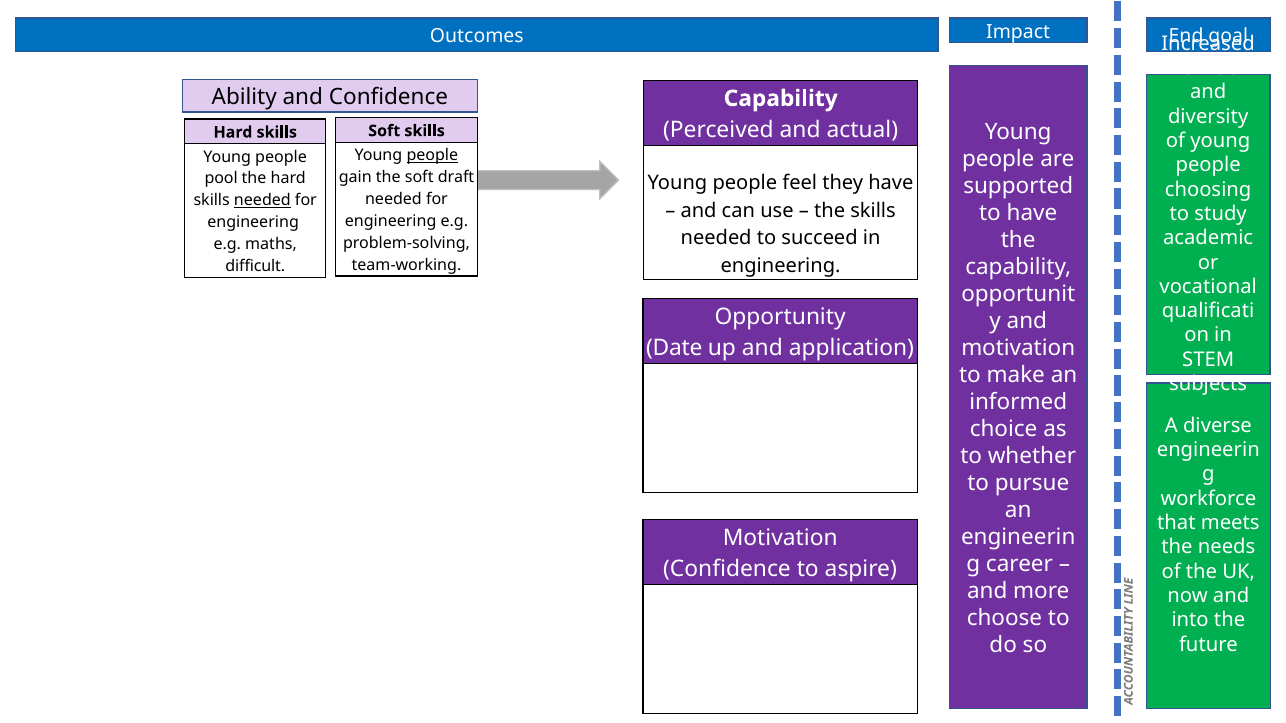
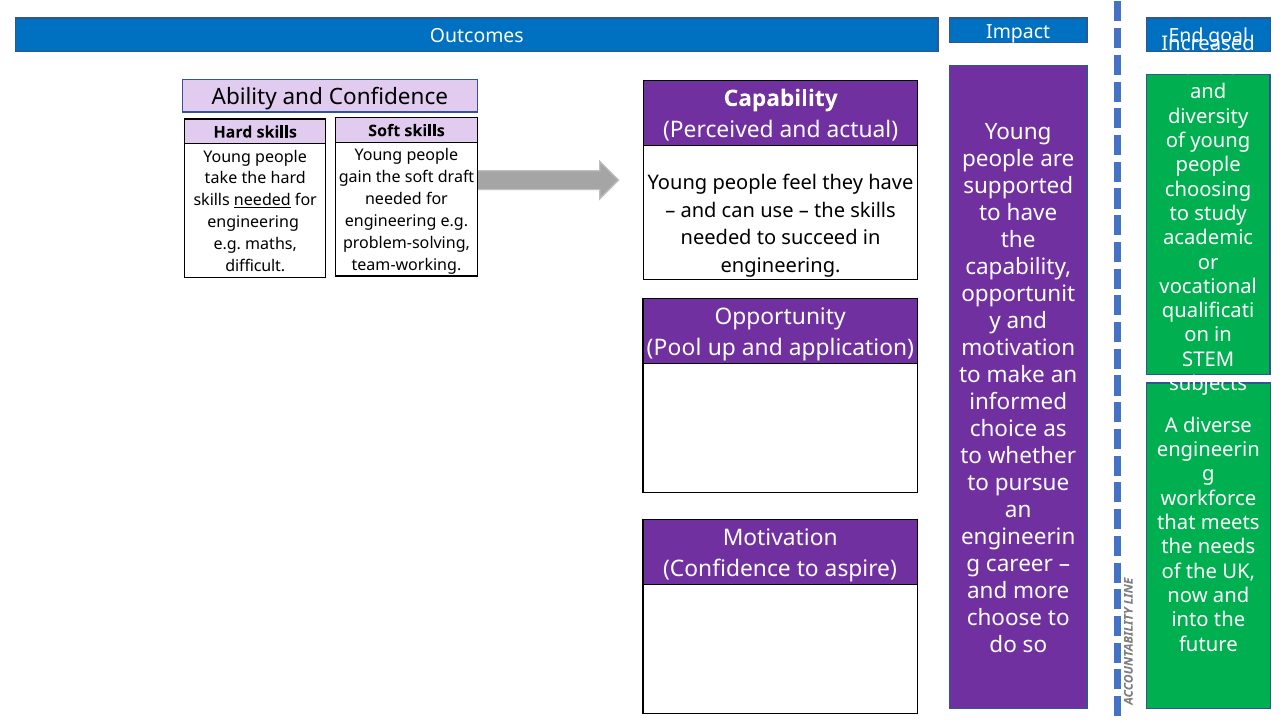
people at (432, 156) underline: present -> none
pool: pool -> take
Date: Date -> Pool
